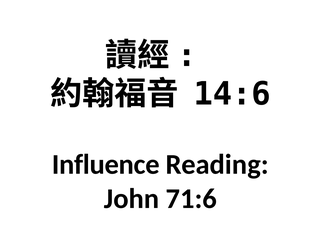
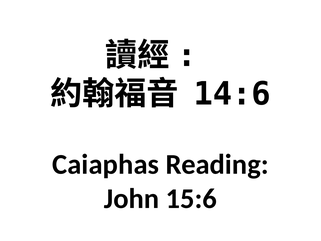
Influence: Influence -> Caiaphas
71:6: 71:6 -> 15:6
